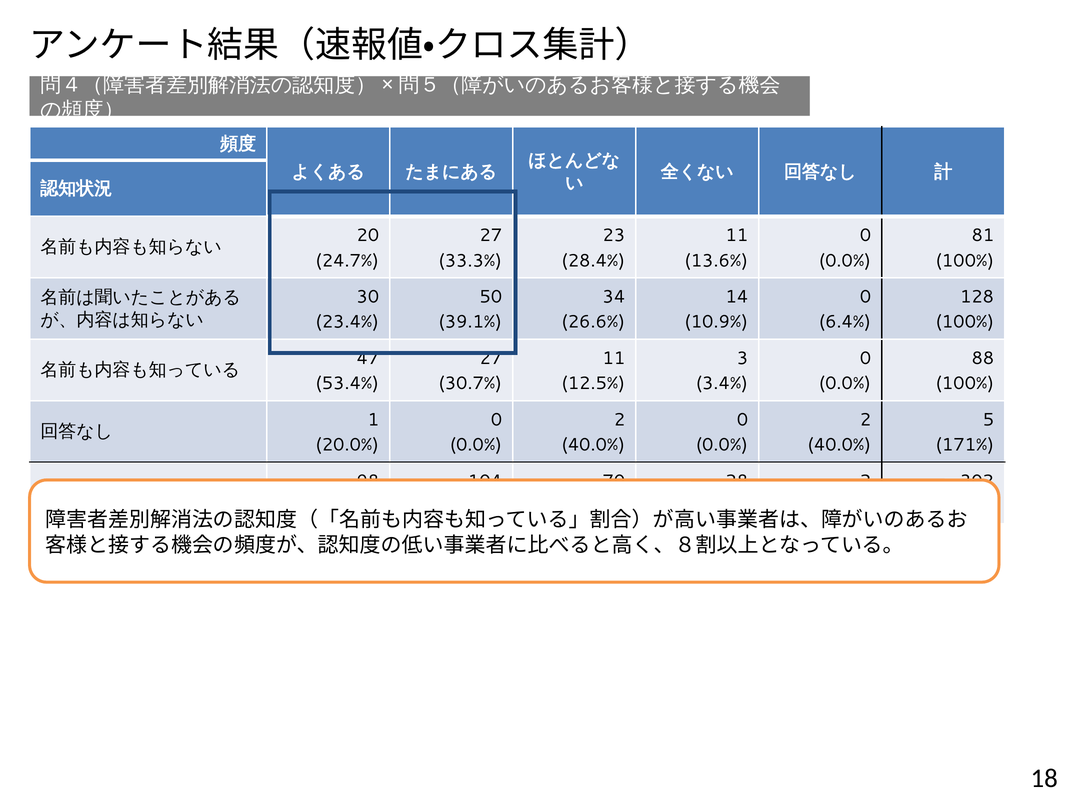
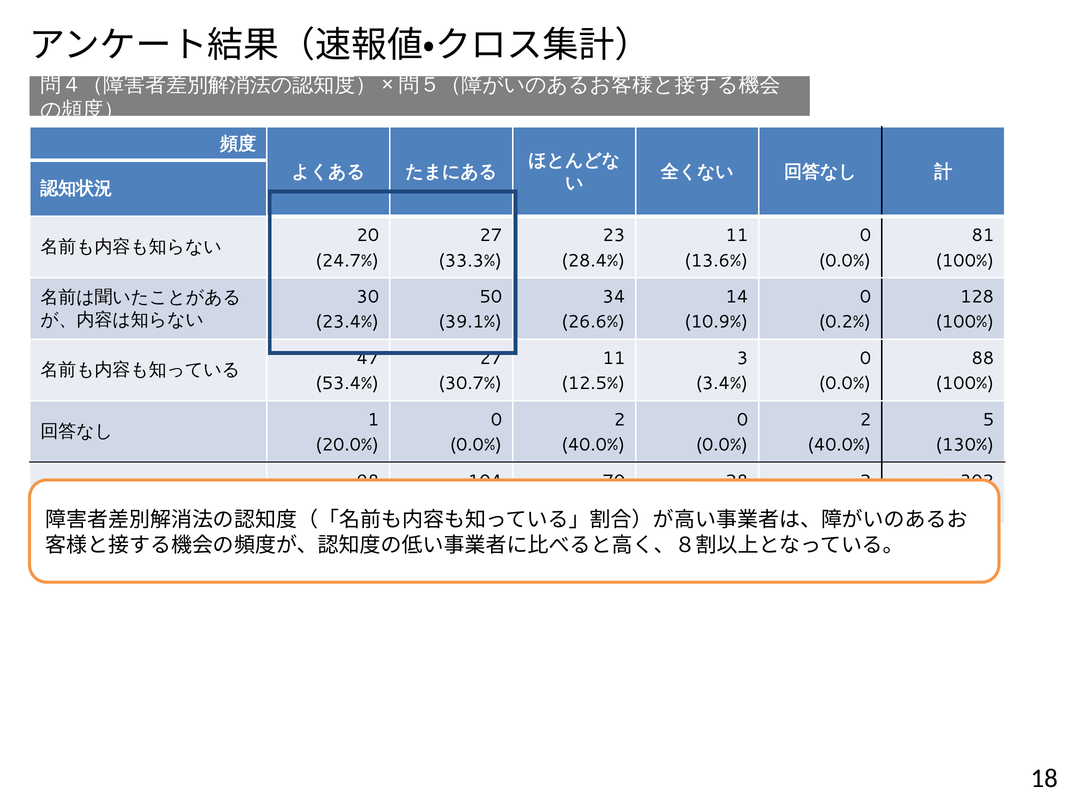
6.4%: 6.4% -> 0.2%
171%: 171% -> 130%
